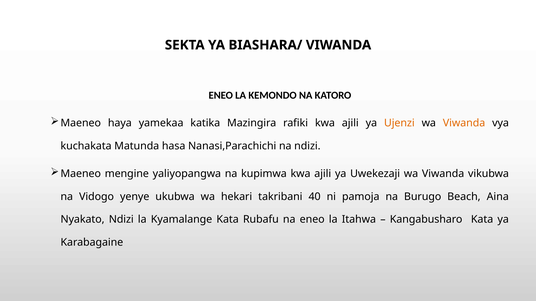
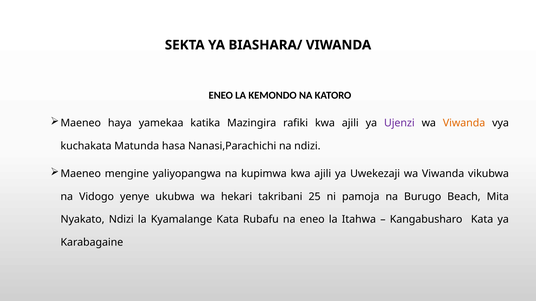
Ujenzi colour: orange -> purple
40: 40 -> 25
Aina: Aina -> Mita
